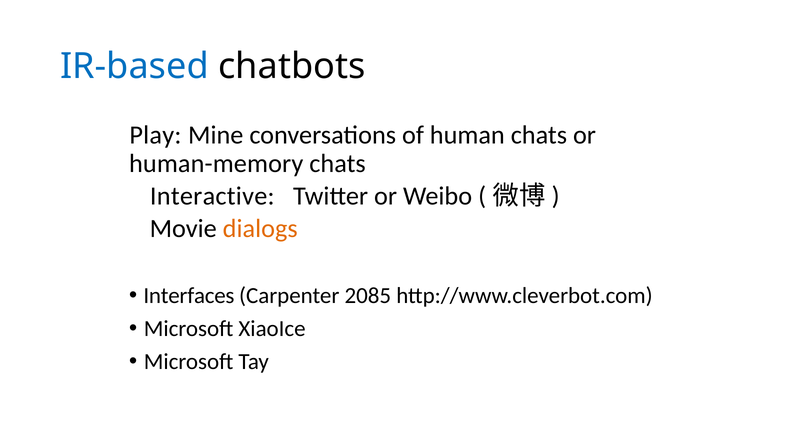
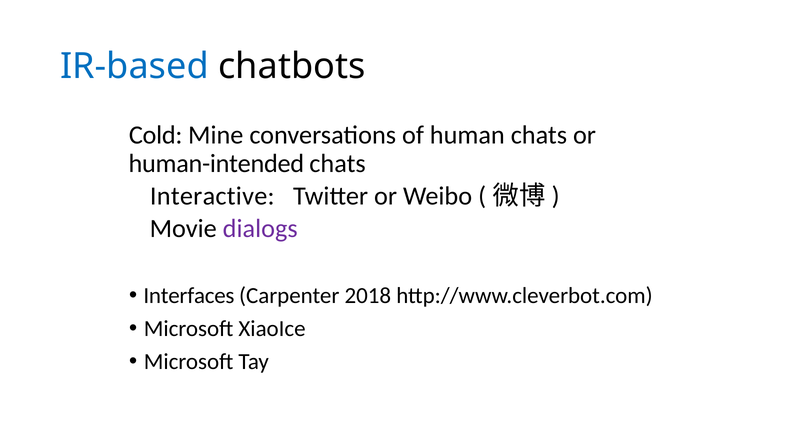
Play: Play -> Cold
human-memory: human-memory -> human-intended
dialogs colour: orange -> purple
2085: 2085 -> 2018
